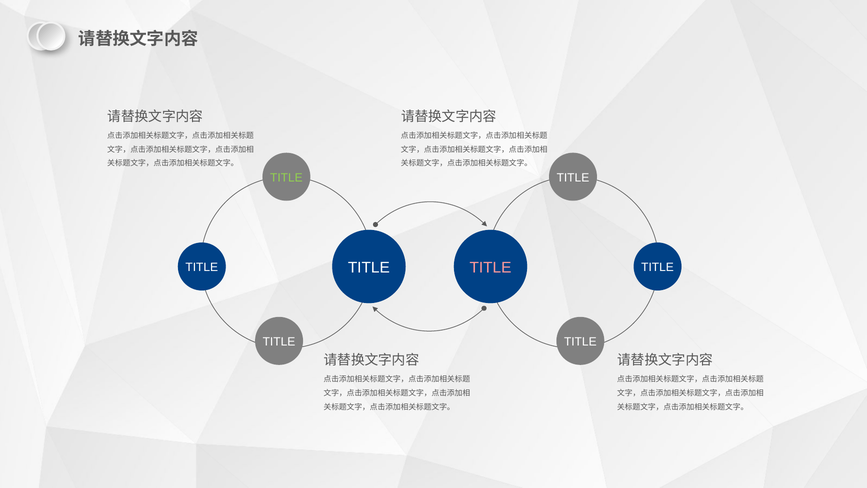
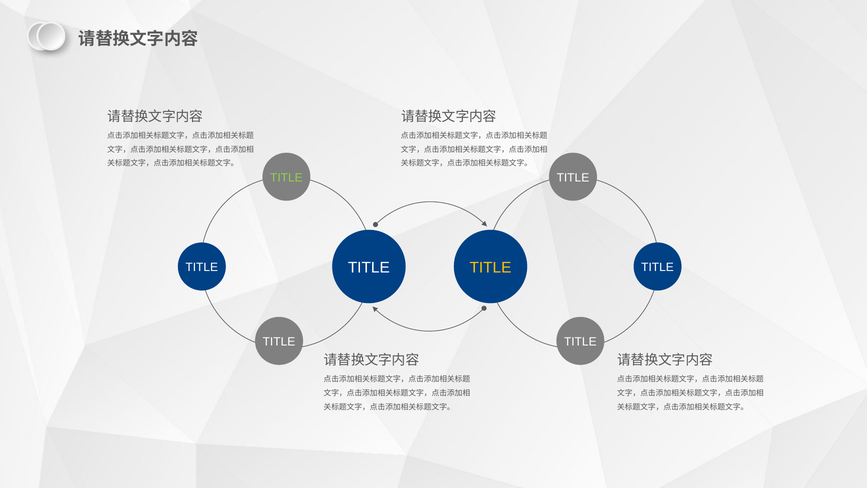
TITLE at (490, 267) colour: pink -> yellow
